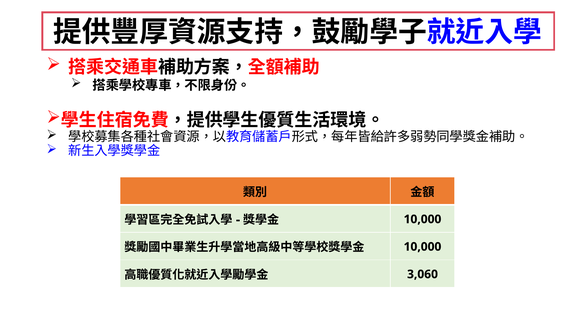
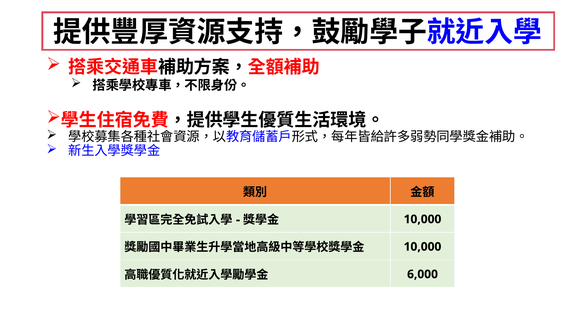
3,060: 3,060 -> 6,000
